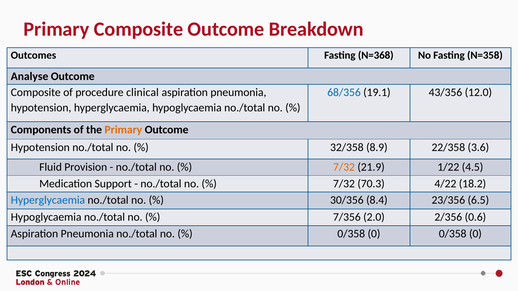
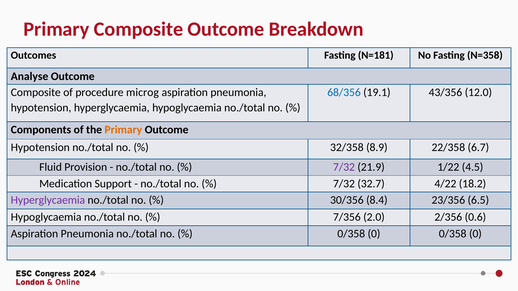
N=368: N=368 -> N=181
clinical: clinical -> microg
3.6: 3.6 -> 6.7
7/32 at (344, 167) colour: orange -> purple
70.3: 70.3 -> 32.7
Hyperglycaemia at (48, 200) colour: blue -> purple
